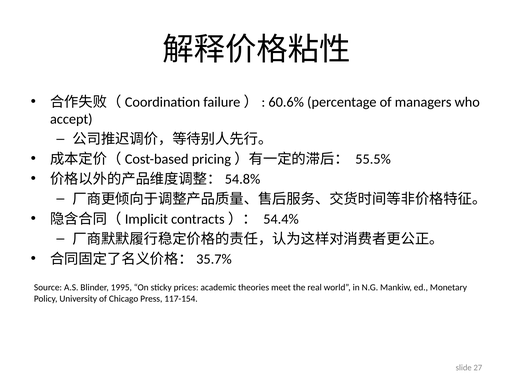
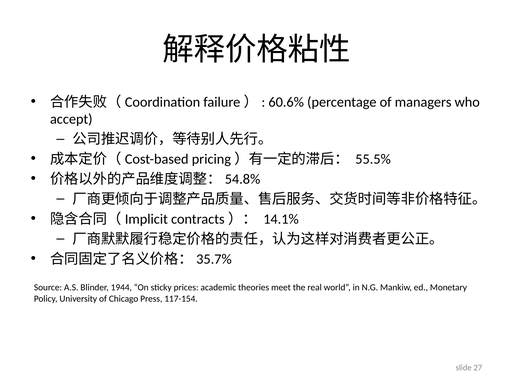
54.4%: 54.4% -> 14.1%
1995: 1995 -> 1944
